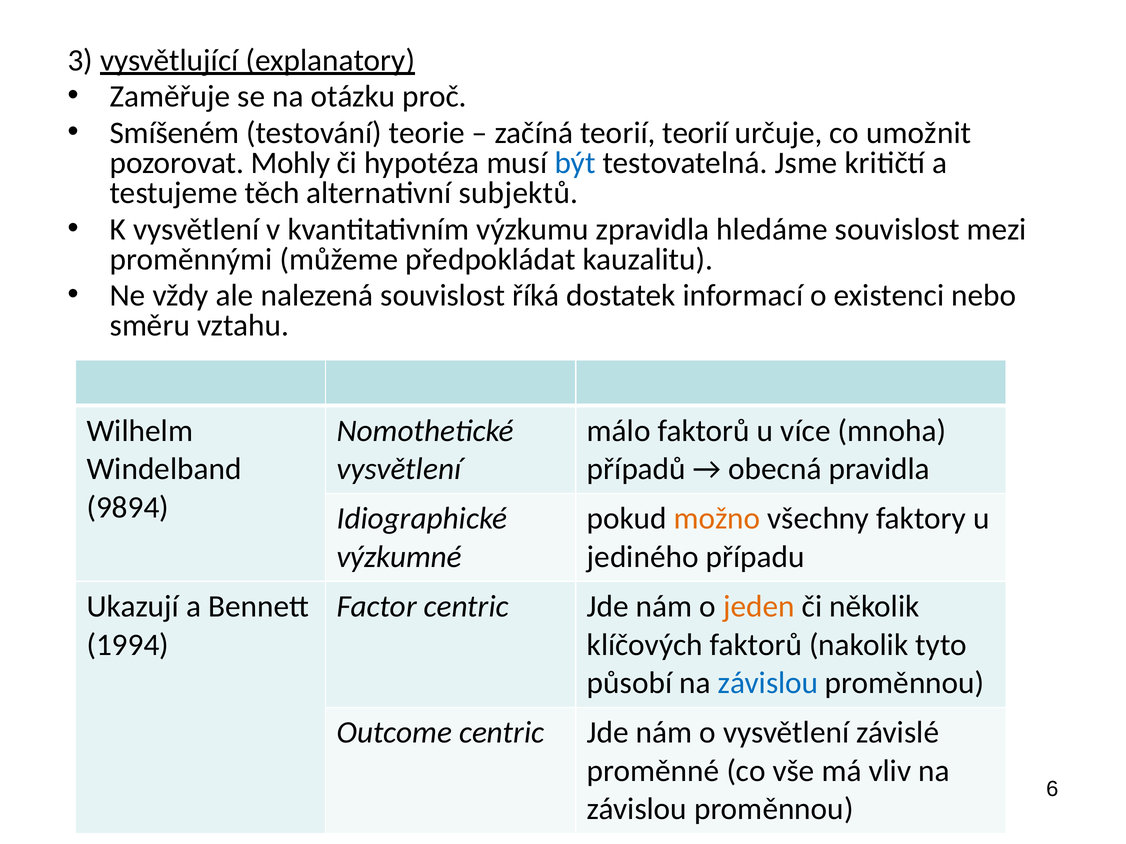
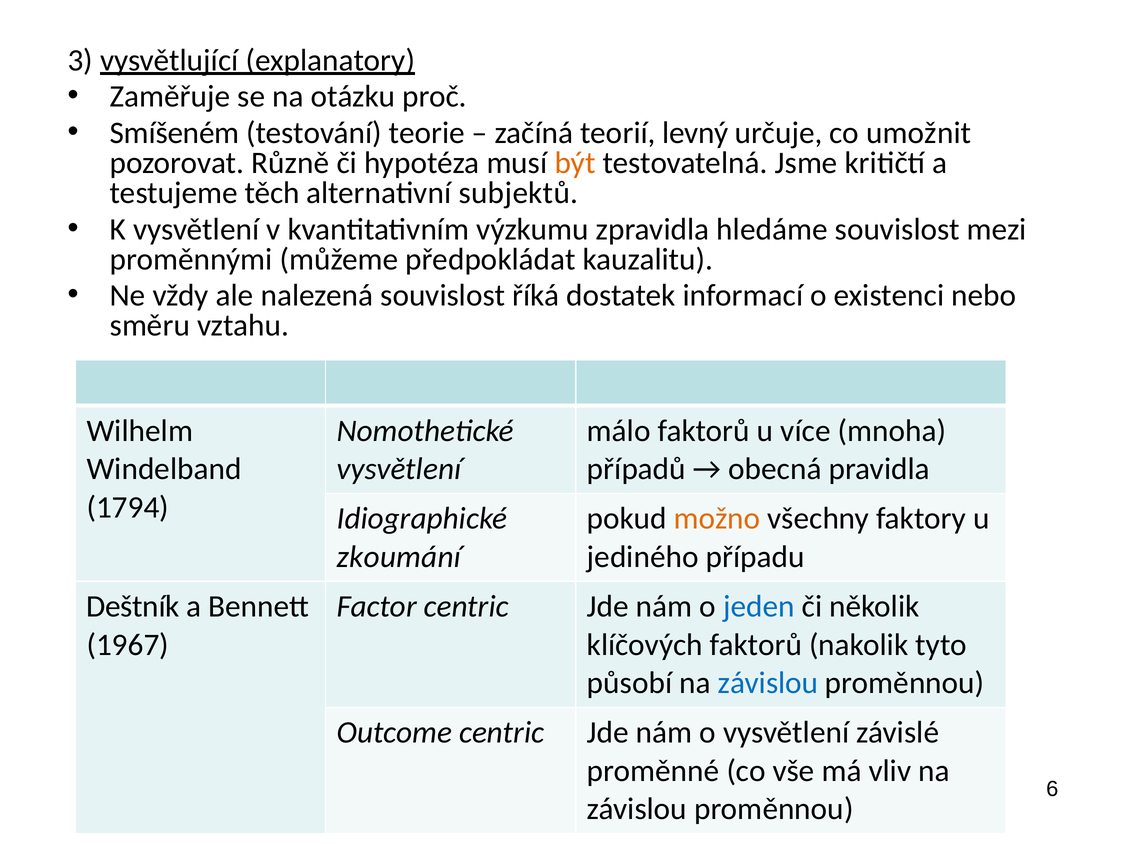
teorií teorií: teorií -> levný
Mohly: Mohly -> Různě
být colour: blue -> orange
9894: 9894 -> 1794
výzkumné: výzkumné -> zkoumání
Ukazují: Ukazují -> Deštník
jeden colour: orange -> blue
1994: 1994 -> 1967
